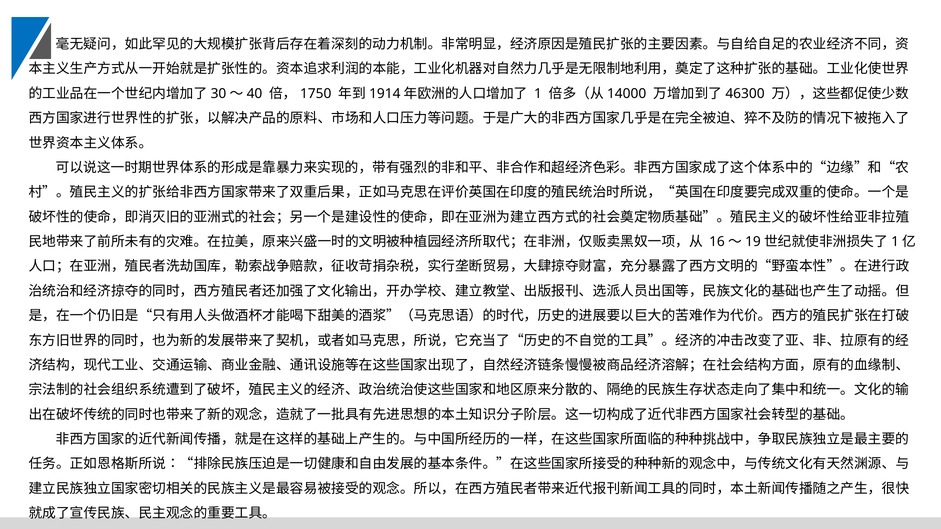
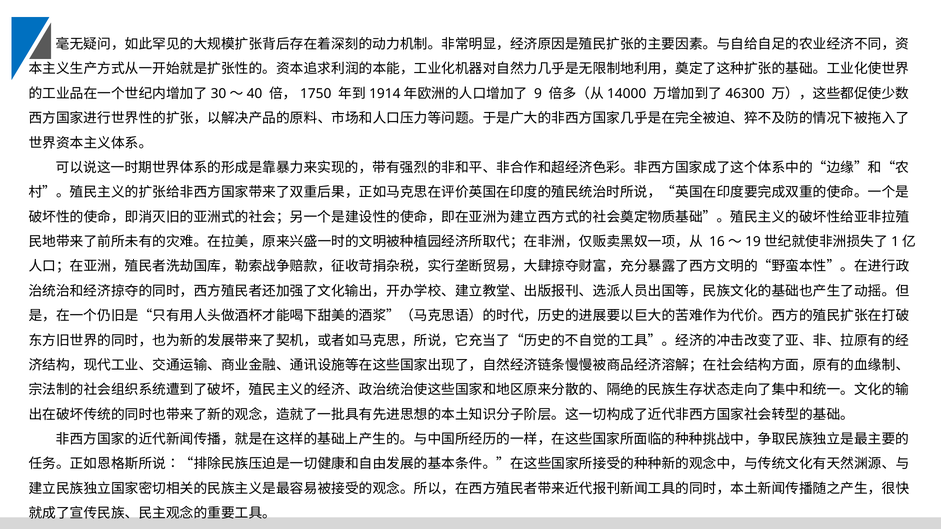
1: 1 -> 9
